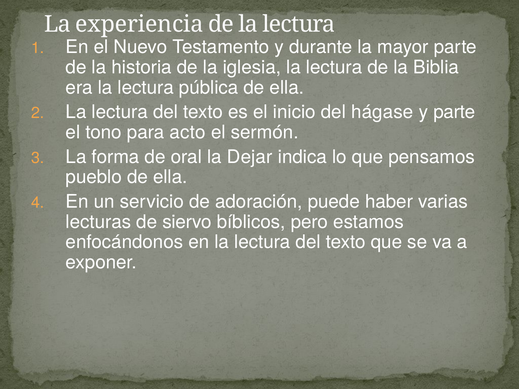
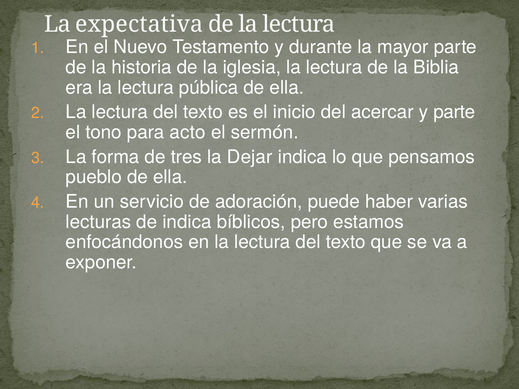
experiencia: experiencia -> expectativa
hágase: hágase -> acercar
oral: oral -> tres
de siervo: siervo -> indica
